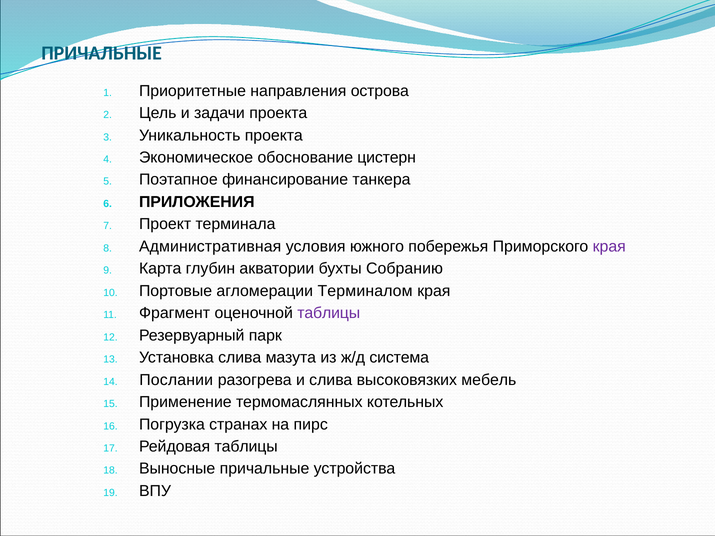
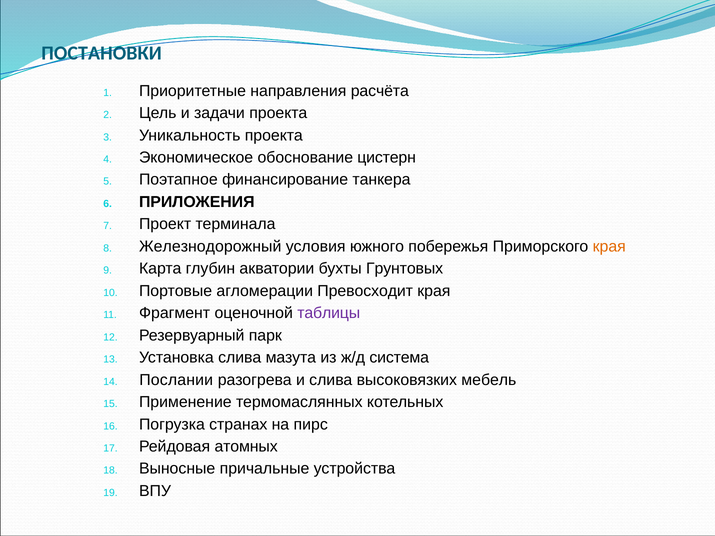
ПРИЧАЛЬНЫЕ at (102, 53): ПРИЧАЛЬНЫЕ -> ПОСТАНОВКИ
острова: острова -> расчёта
Административная: Административная -> Железнодорожный
края at (609, 247) colour: purple -> orange
Собранию: Собранию -> Грунтовых
Терминалом: Терминалом -> Превосходит
Рейдовая таблицы: таблицы -> атомных
